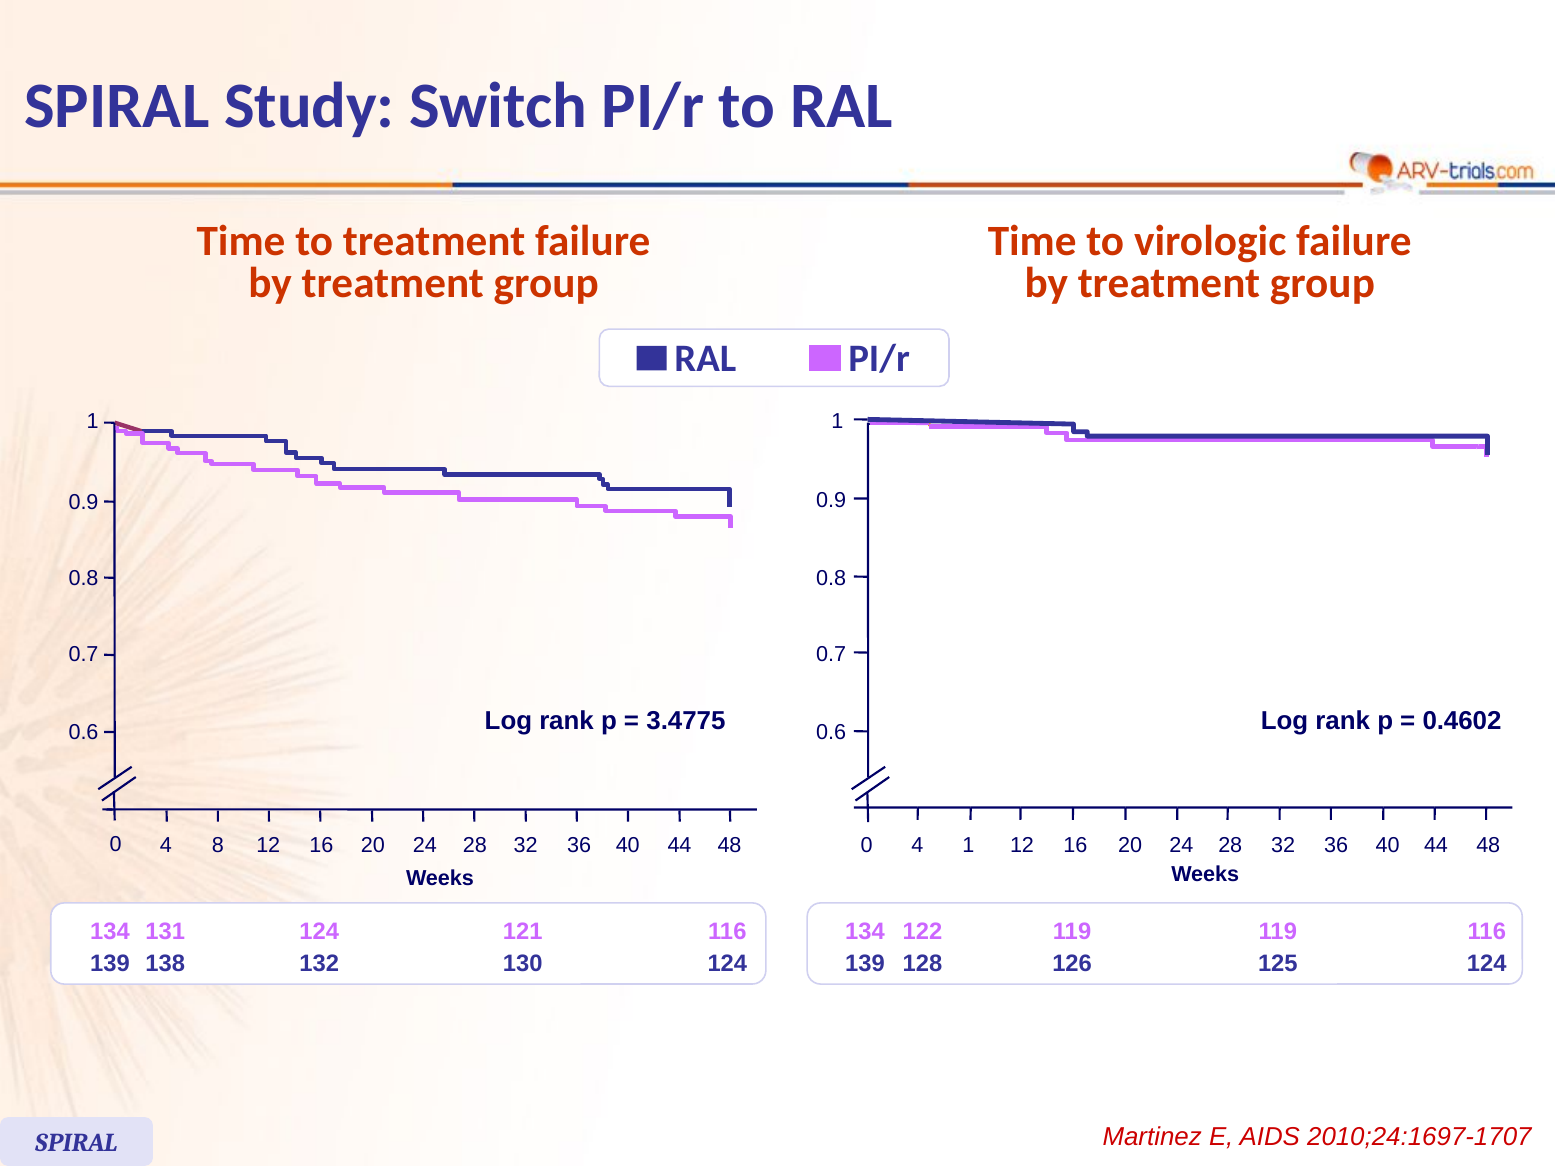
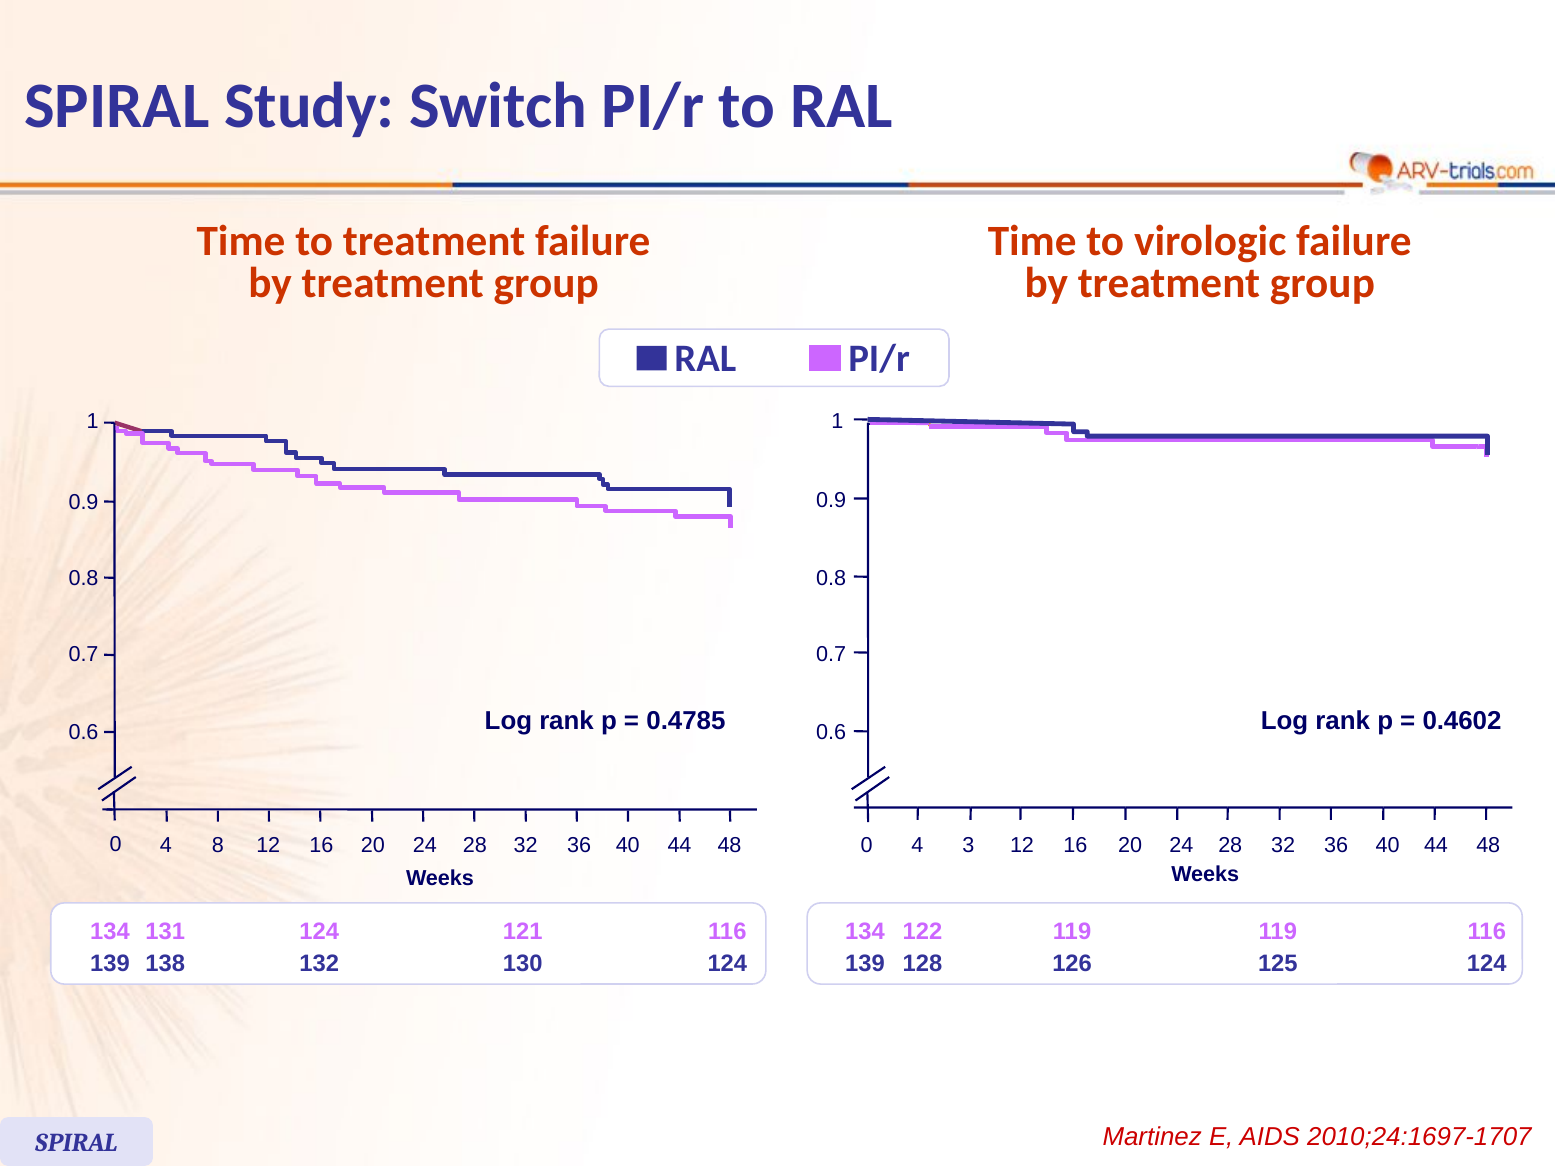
3.4775: 3.4775 -> 0.4785
4 1: 1 -> 3
